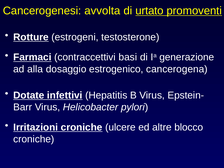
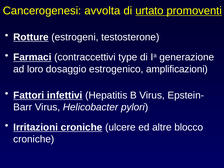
basi: basi -> type
alla: alla -> loro
cancerogena: cancerogena -> amplificazioni
Dotate: Dotate -> Fattori
